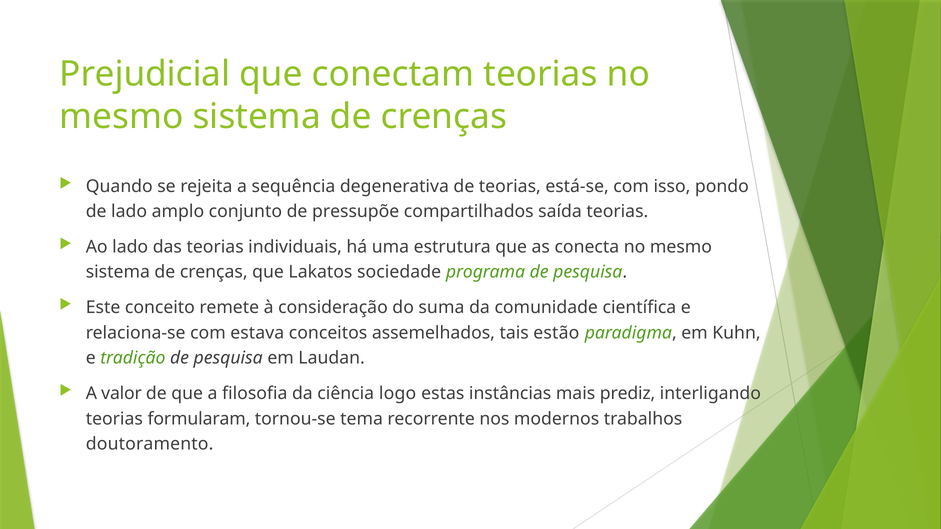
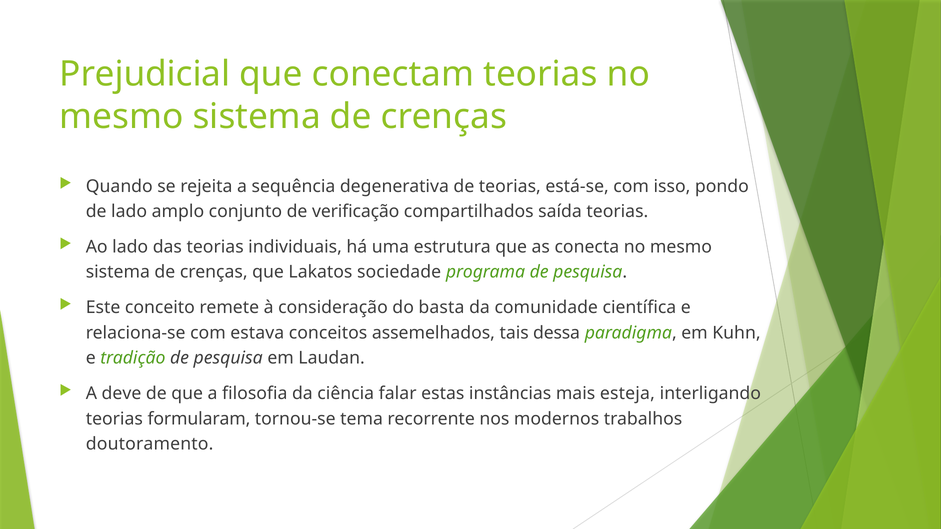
pressupõe: pressupõe -> verificação
suma: suma -> basta
estão: estão -> dessa
valor: valor -> deve
logo: logo -> falar
prediz: prediz -> esteja
